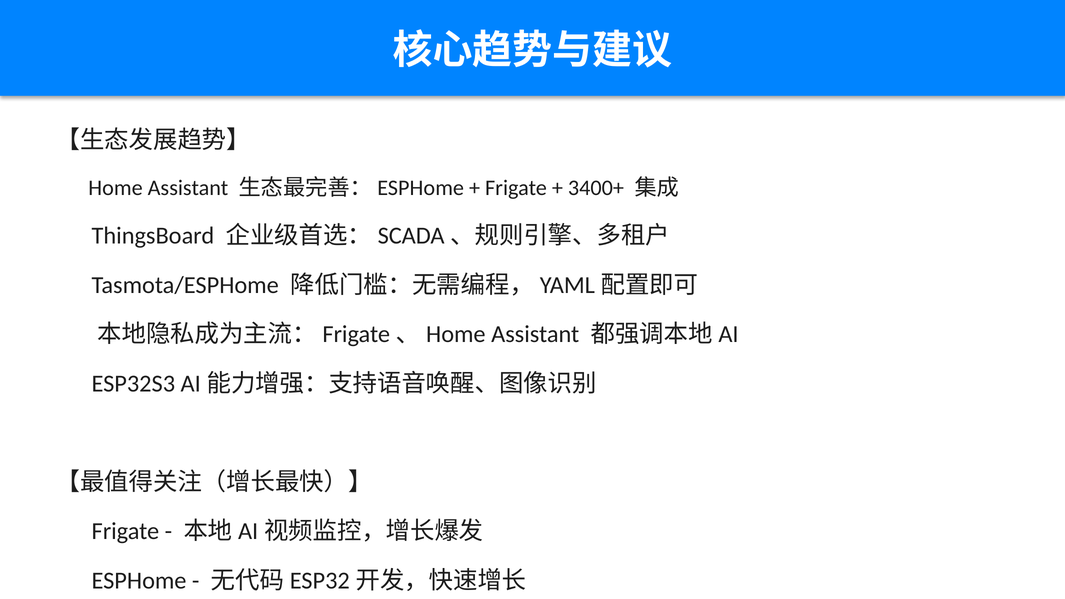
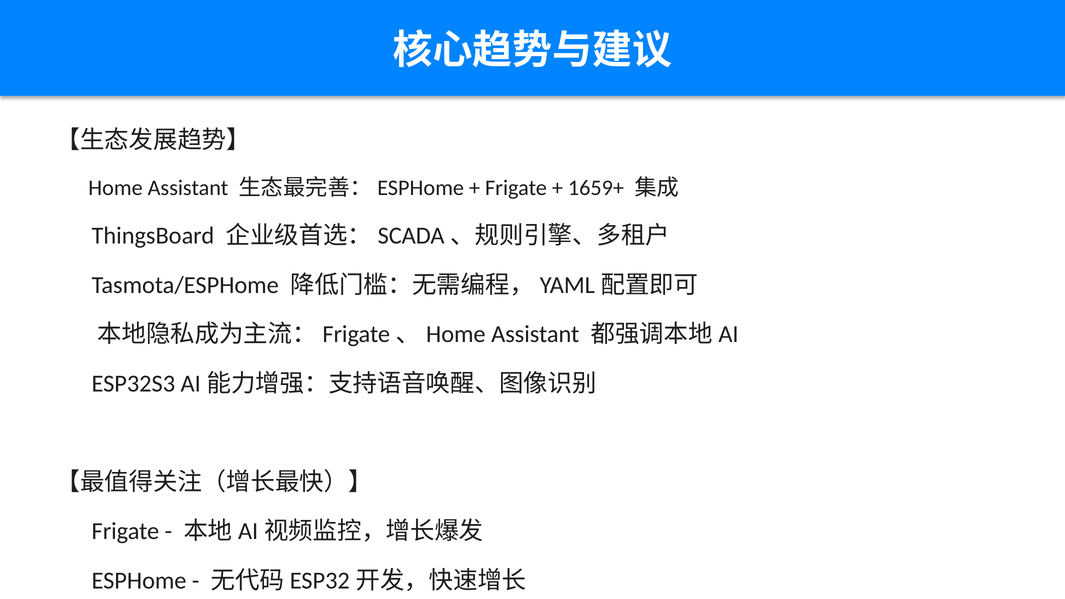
3400+: 3400+ -> 1659+
